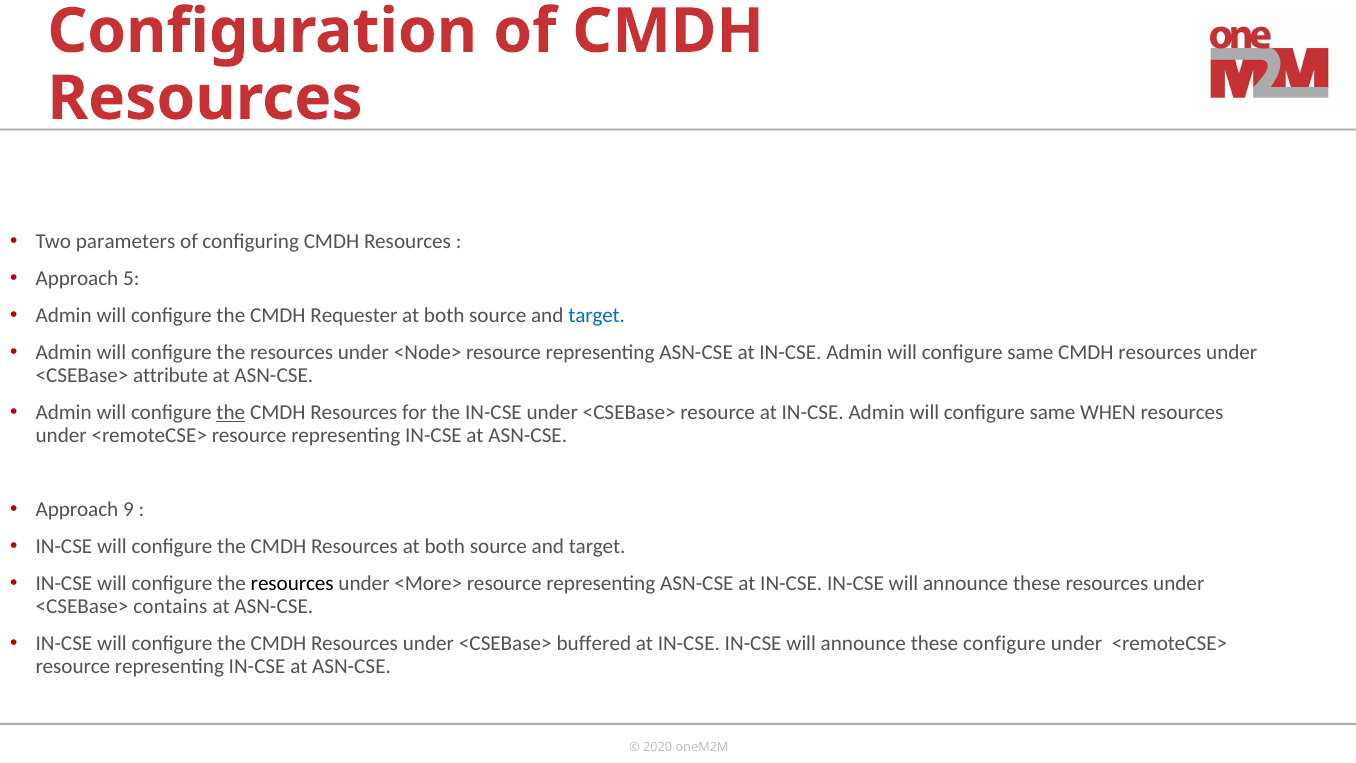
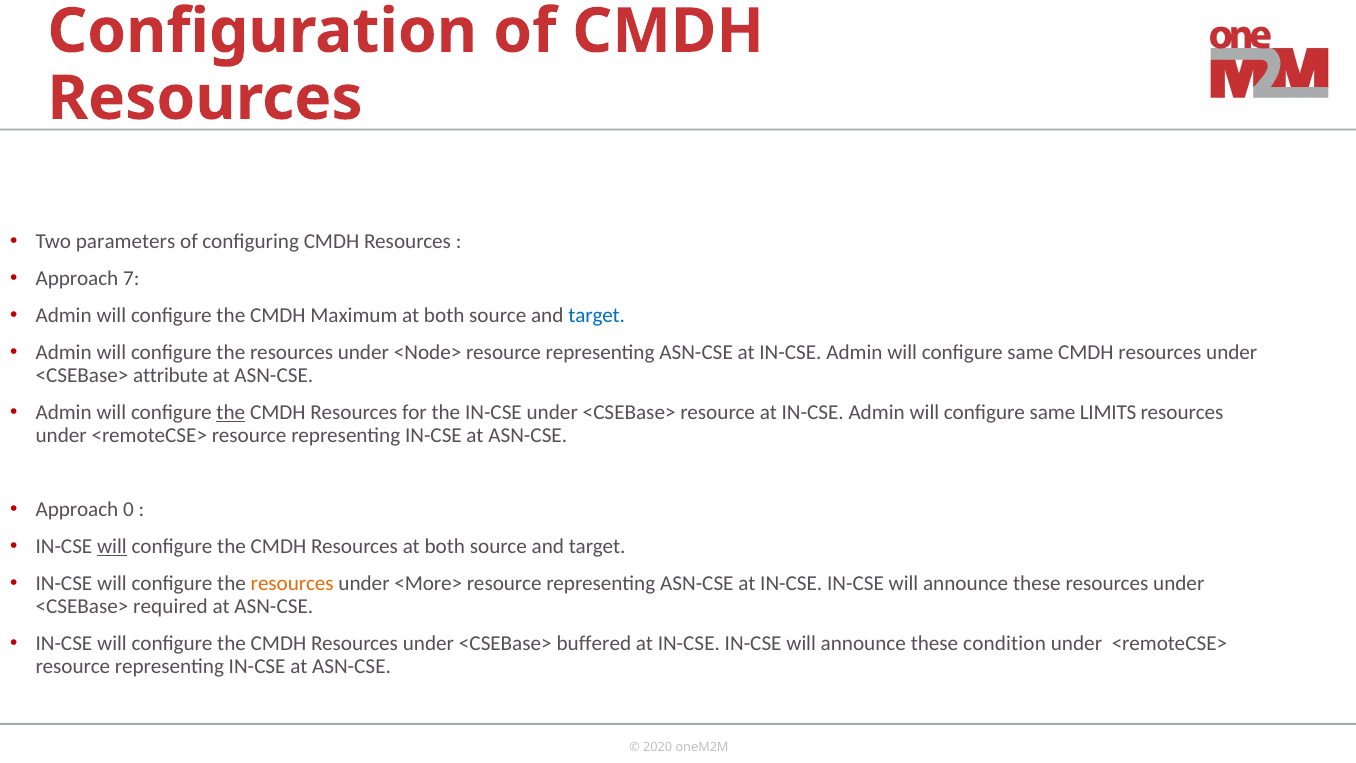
5: 5 -> 7
Requester: Requester -> Maximum
WHEN: WHEN -> LIMITS
9: 9 -> 0
will at (112, 546) underline: none -> present
resources at (292, 583) colour: black -> orange
contains: contains -> required
these configure: configure -> condition
